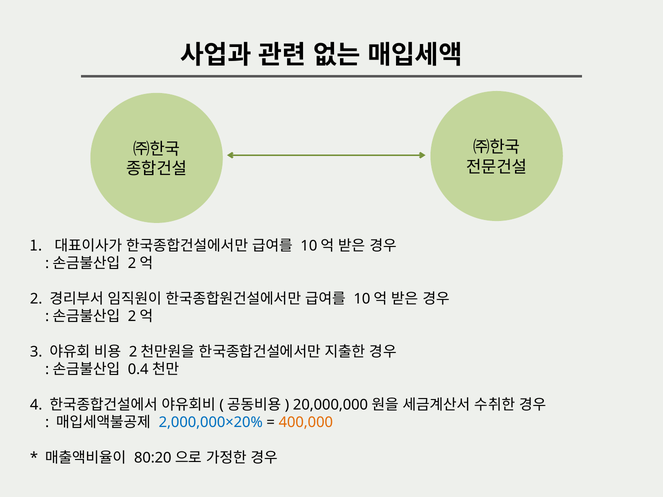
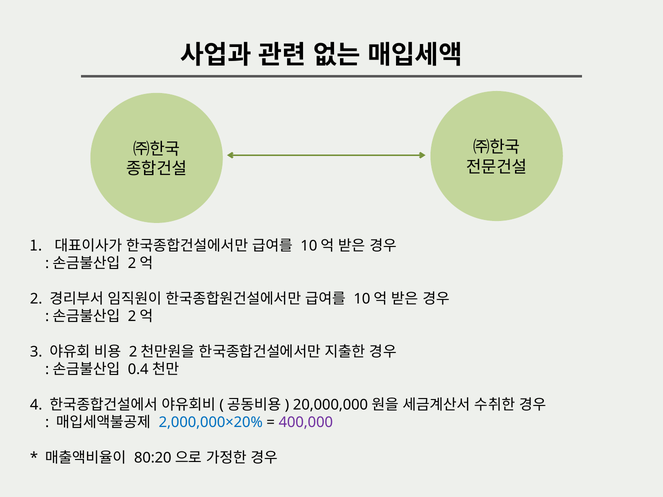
400,000 colour: orange -> purple
